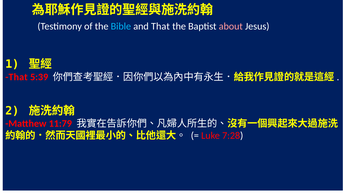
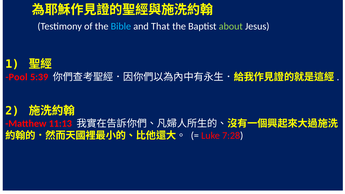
about colour: pink -> light green
That at (17, 77): That -> Pool
11:79: 11:79 -> 11:13
